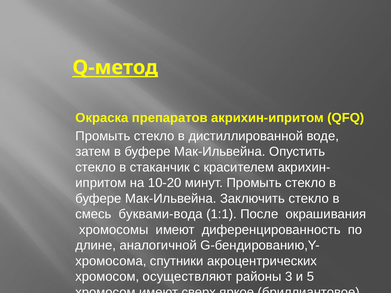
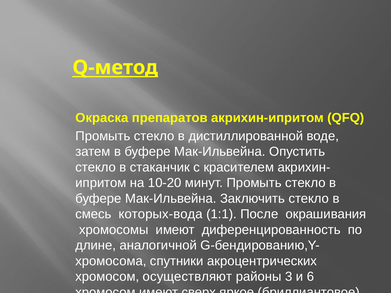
буквами-вода: буквами-вода -> которых-вода
5: 5 -> 6
